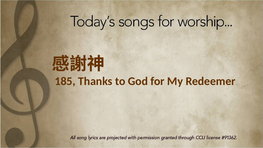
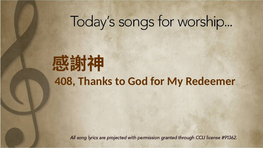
185: 185 -> 408
